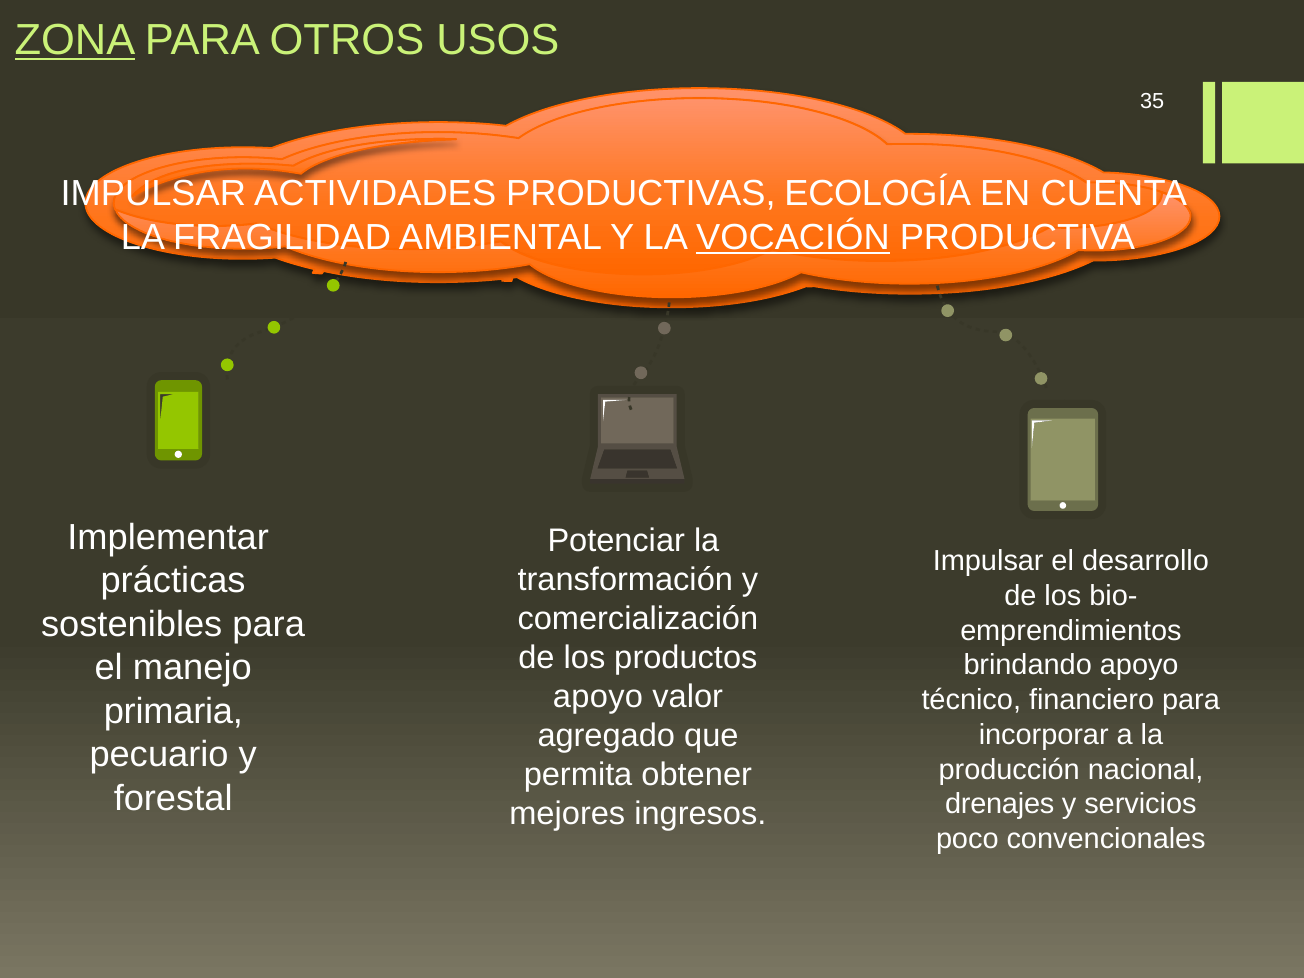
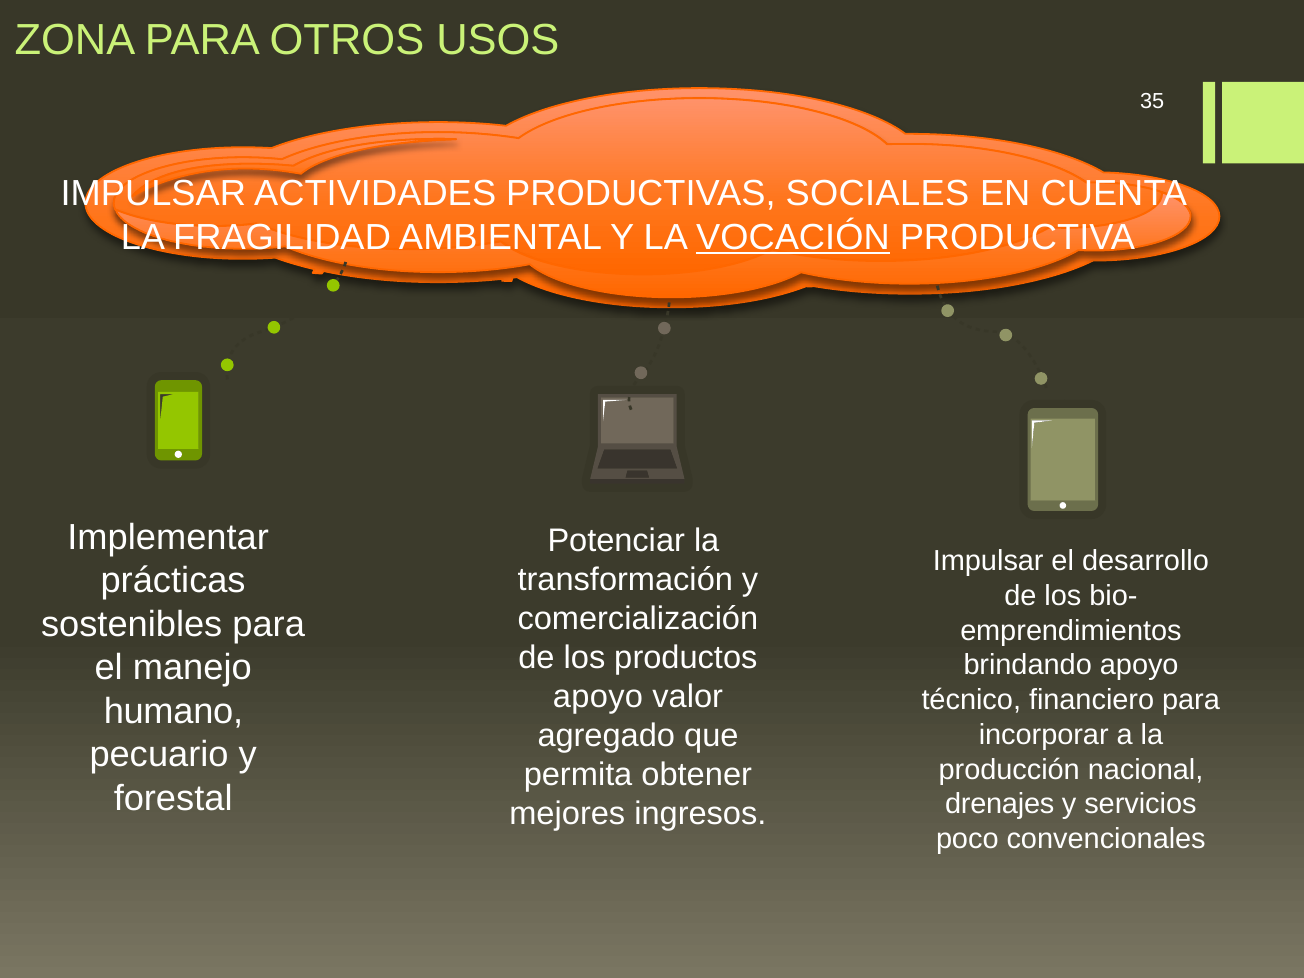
ZONA underline: present -> none
ECOLOGÍA: ECOLOGÍA -> SOCIALES
primaria: primaria -> humano
